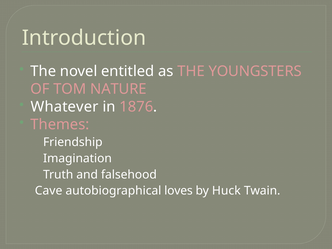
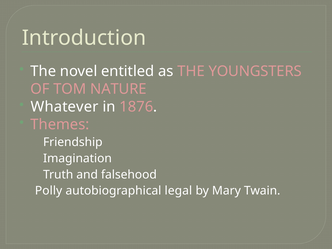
Cave: Cave -> Polly
loves: loves -> legal
Huck: Huck -> Mary
